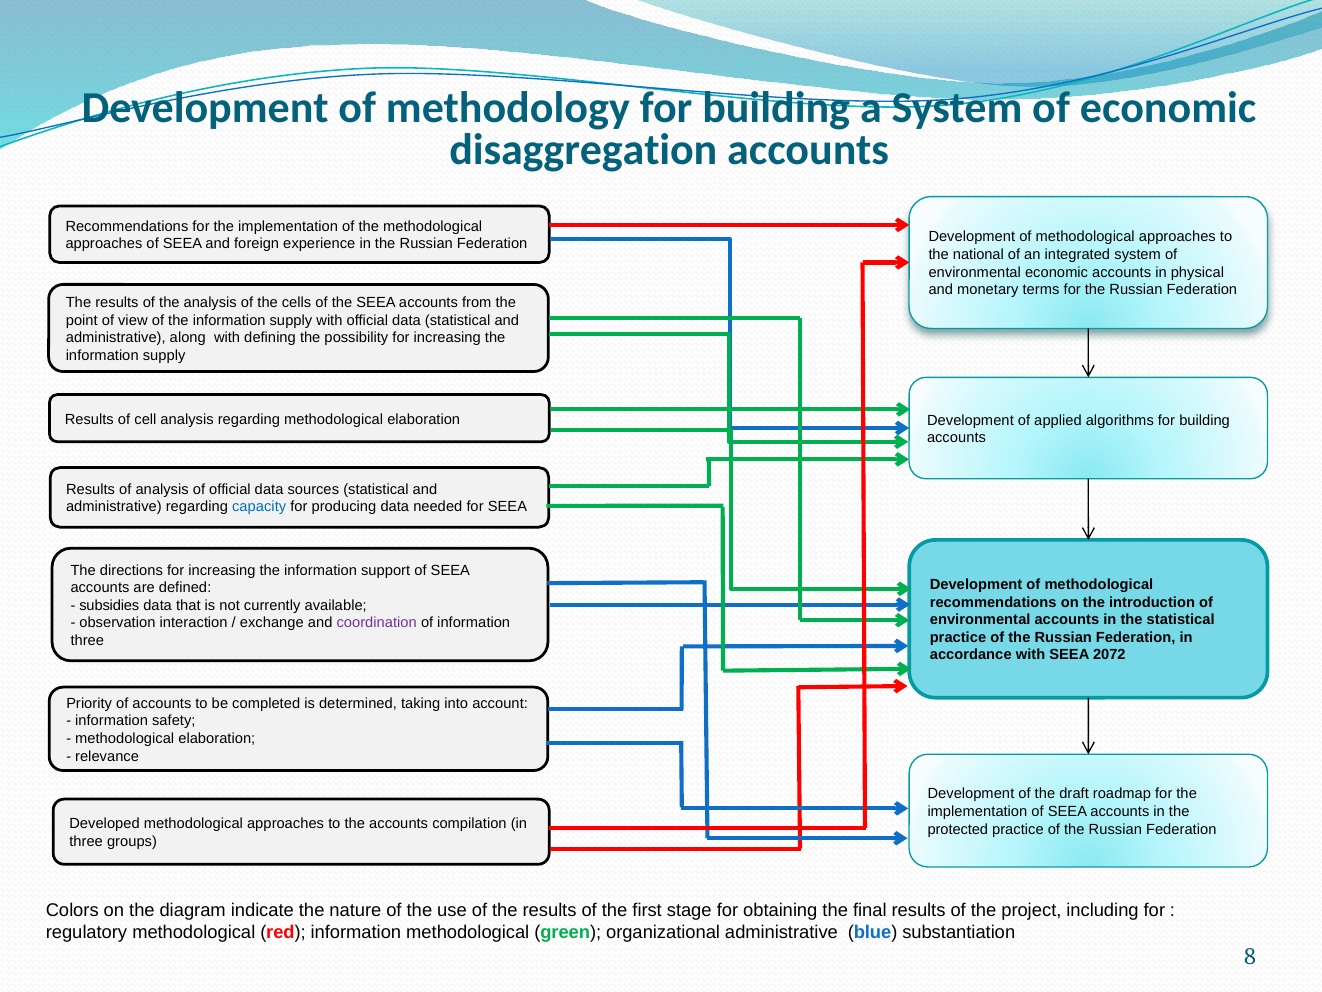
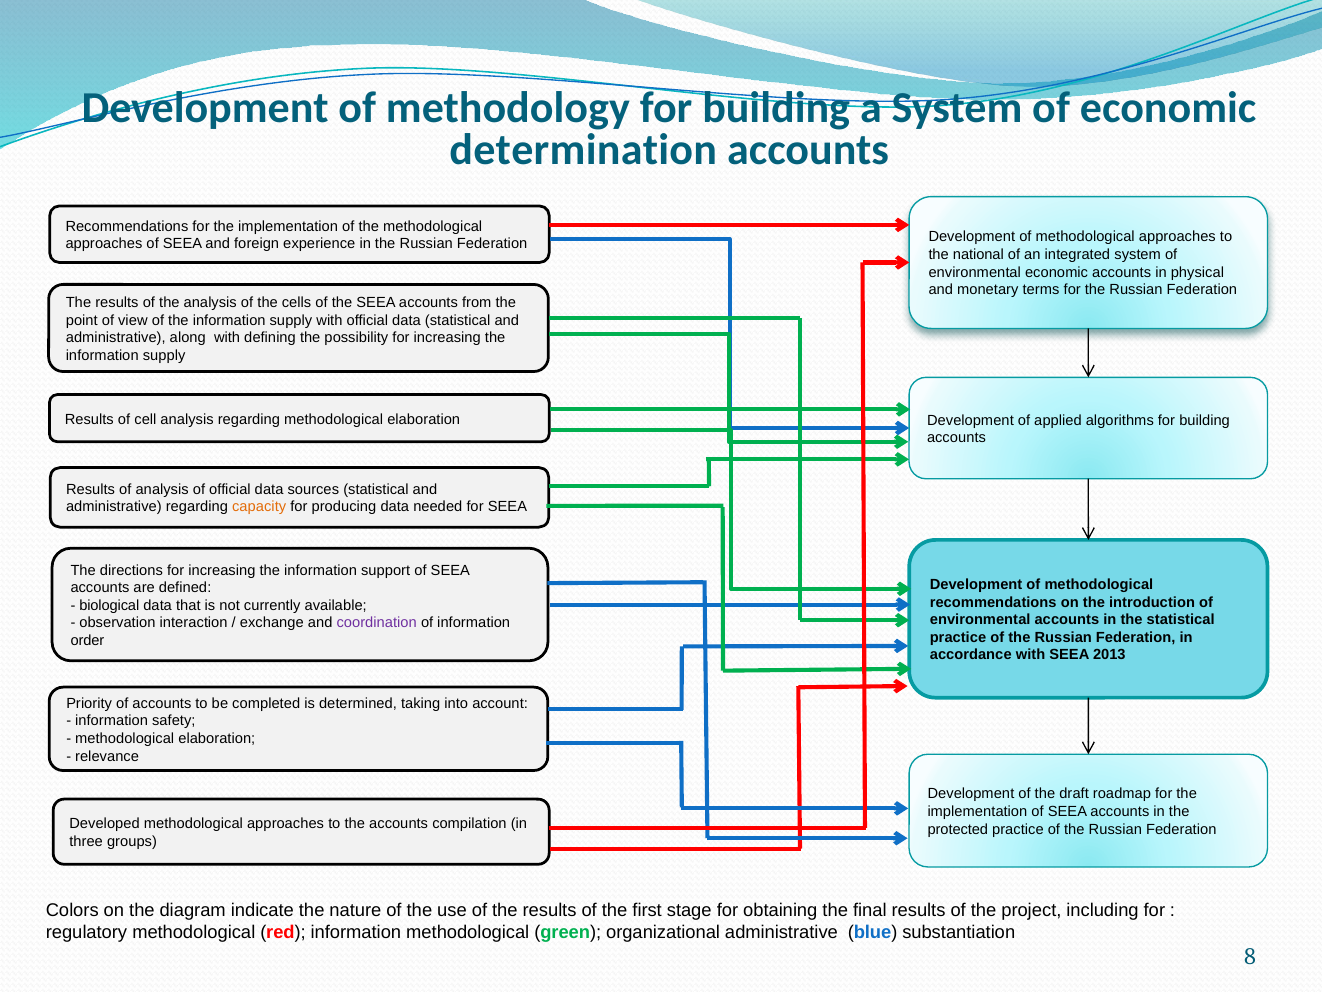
disaggregation: disaggregation -> determination
capacity colour: blue -> orange
subsidies: subsidies -> biological
three at (87, 640): three -> order
2072: 2072 -> 2013
